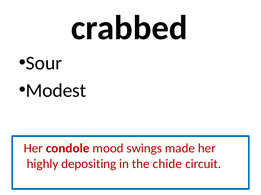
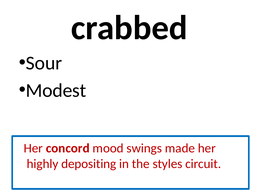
condole: condole -> concord
chide: chide -> styles
